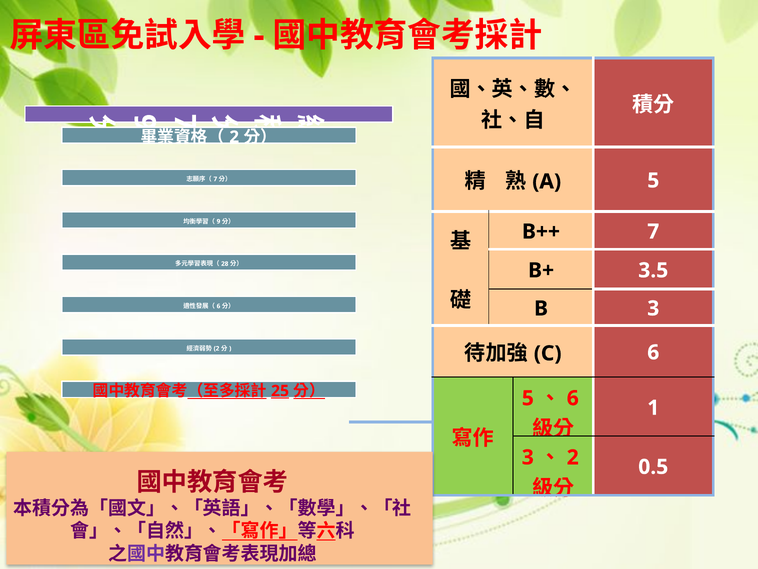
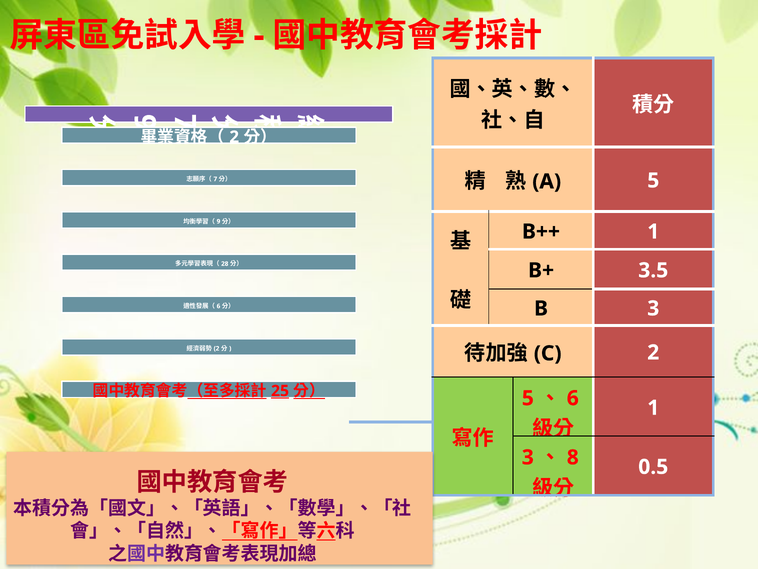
B++ 7: 7 -> 1
6 at (653, 352): 6 -> 2
2 at (573, 457): 2 -> 8
